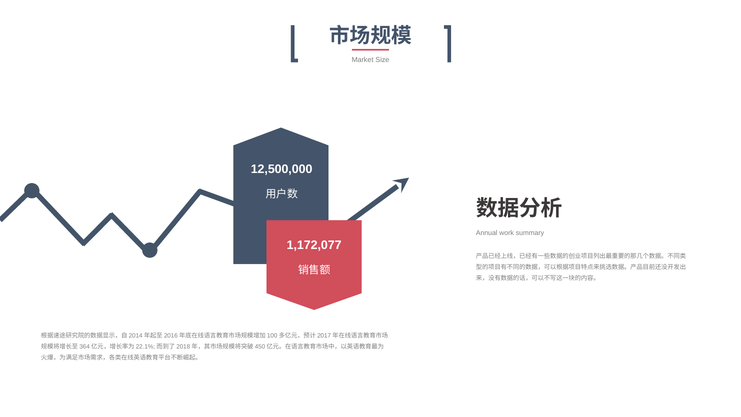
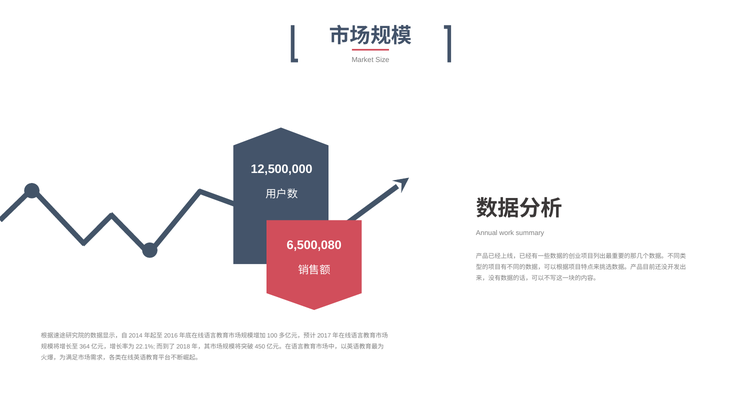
1,172,077: 1,172,077 -> 6,500,080
